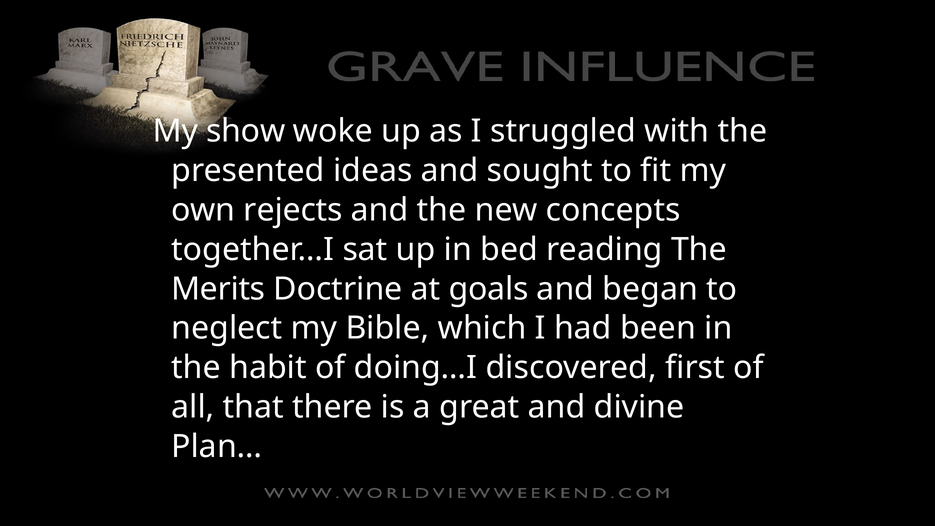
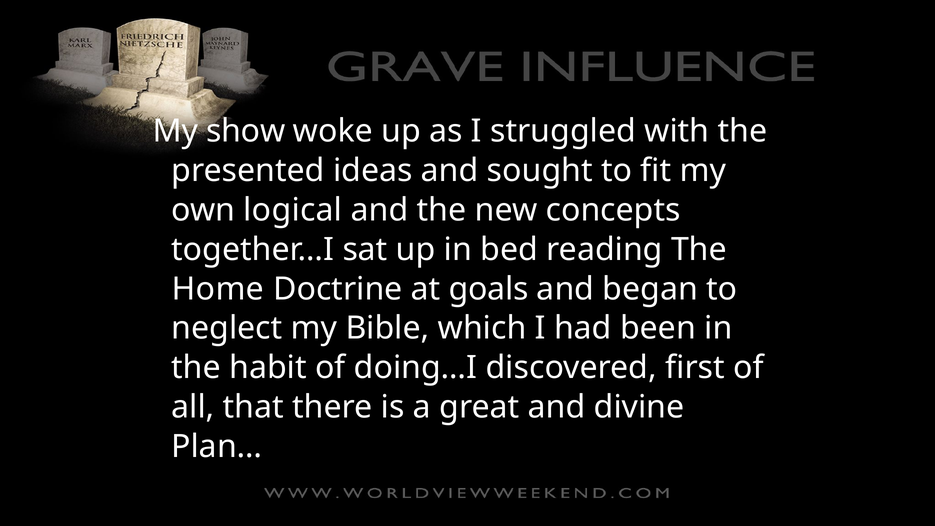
rejects: rejects -> logical
Merits: Merits -> Home
